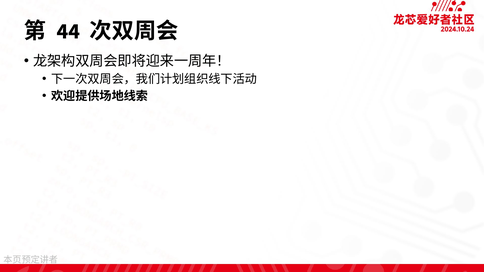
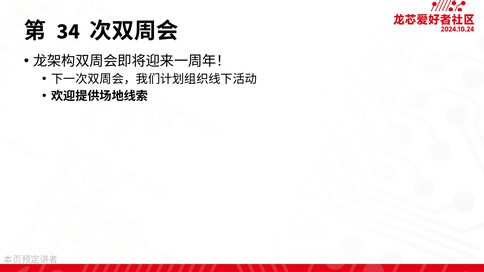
44: 44 -> 34
